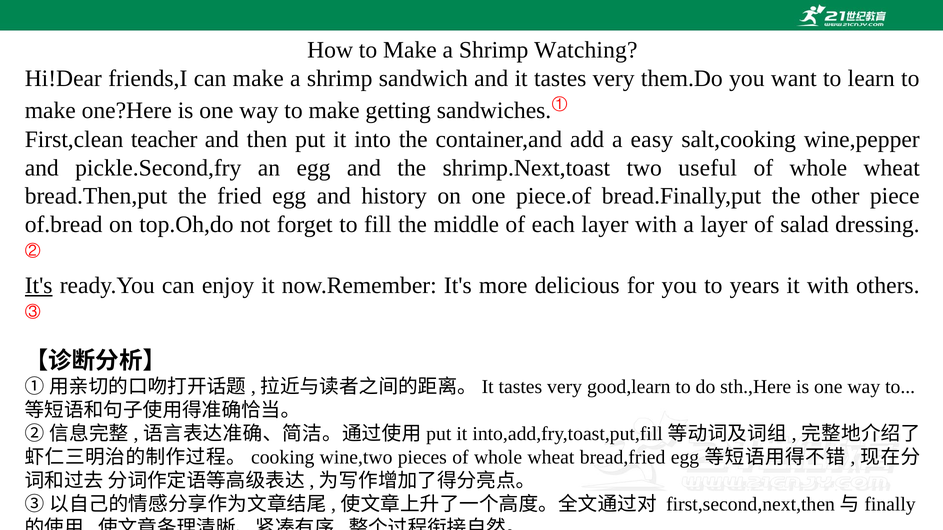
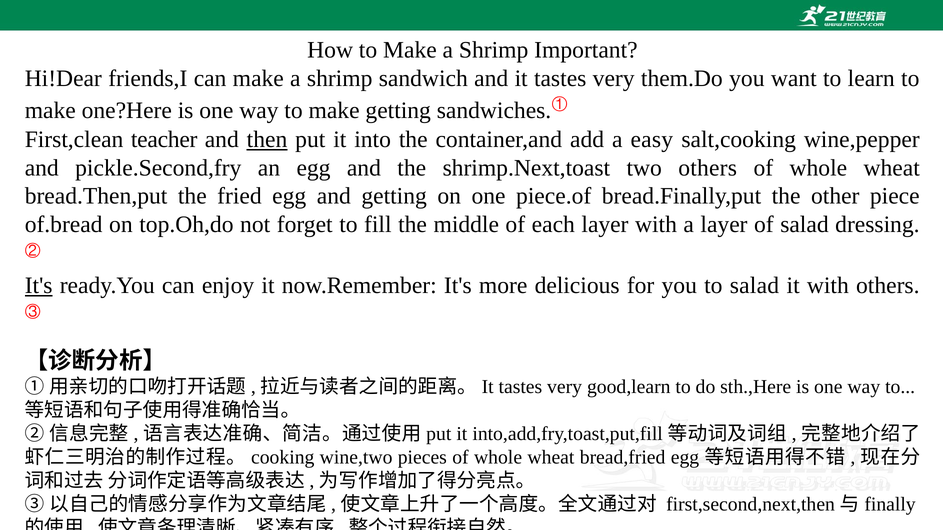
Watching: Watching -> Important
then underline: none -> present
two useful: useful -> others
and history: history -> getting
to years: years -> salad
